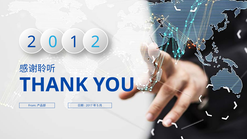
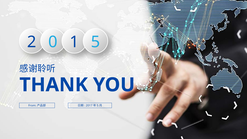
2 at (95, 42): 2 -> 5
